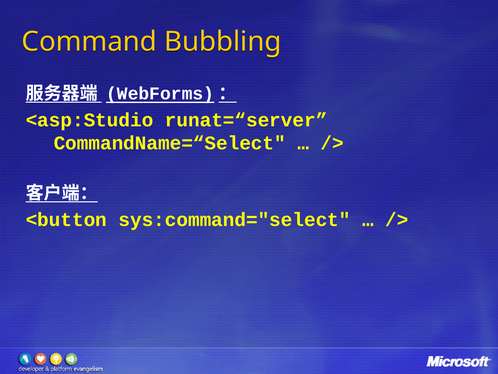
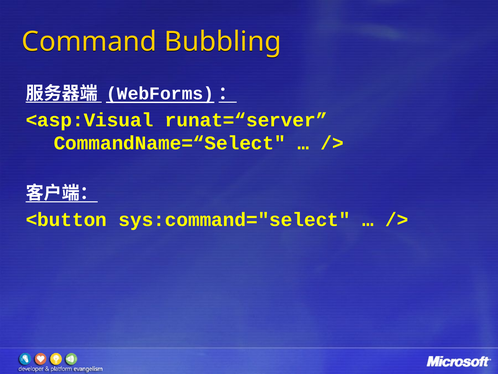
<asp:Studio: <asp:Studio -> <asp:Visual
